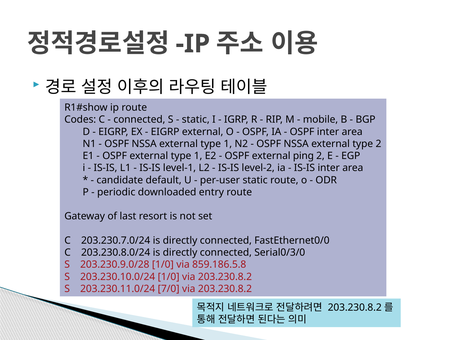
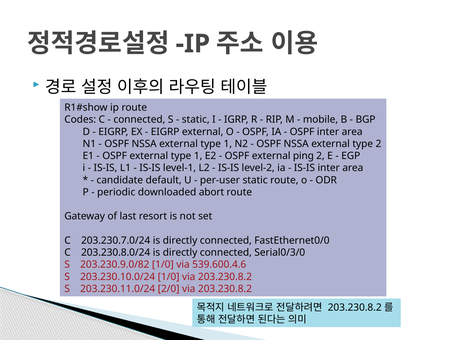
entry: entry -> abort
203.230.9.0/28: 203.230.9.0/28 -> 203.230.9.0/82
859.186.5.8: 859.186.5.8 -> 539.600.4.6
7/0: 7/0 -> 2/0
